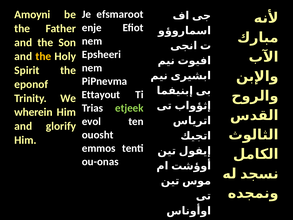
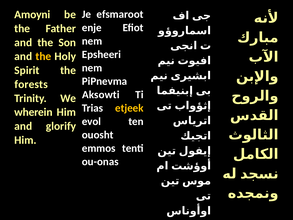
eponof: eponof -> forests
Ettayout: Ettayout -> Aksowti
etjeek colour: light green -> yellow
